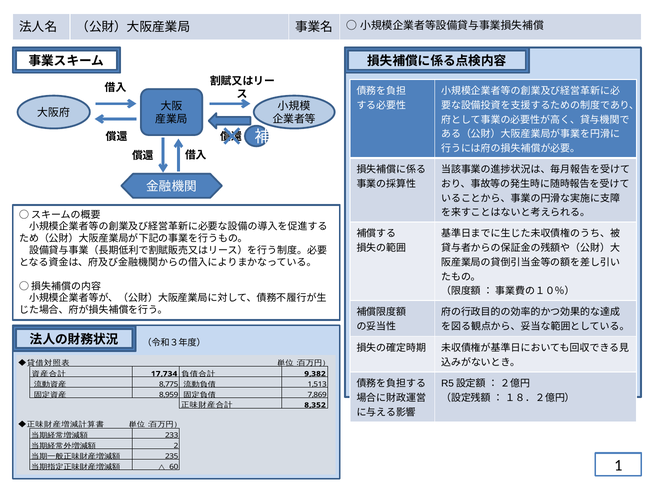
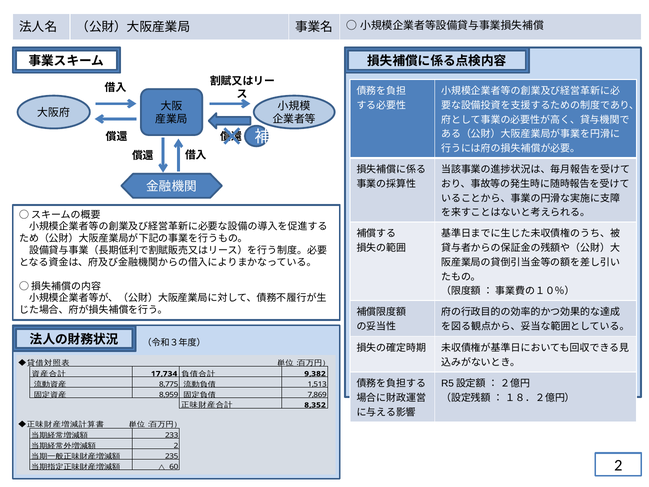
1 at (618, 465): 1 -> 2
